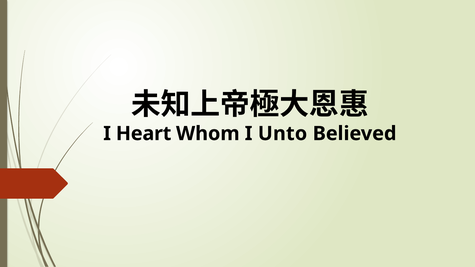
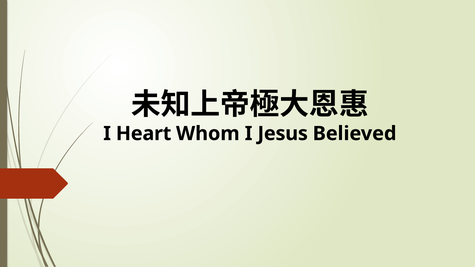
Unto: Unto -> Jesus
